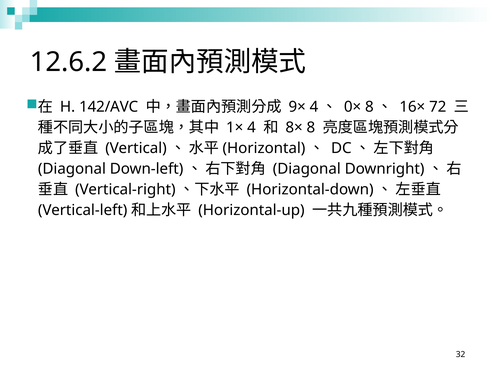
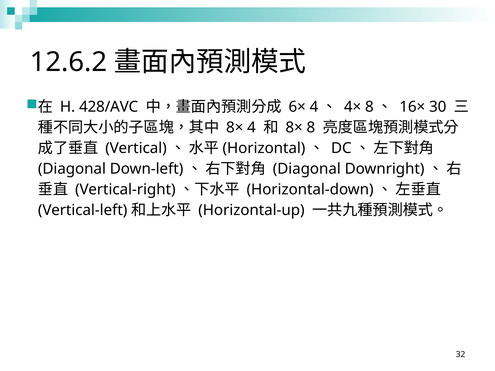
142/AVC: 142/AVC -> 428/AVC
9×: 9× -> 6×
0×: 0× -> 4×
72: 72 -> 30
1× at (235, 128): 1× -> 8×
